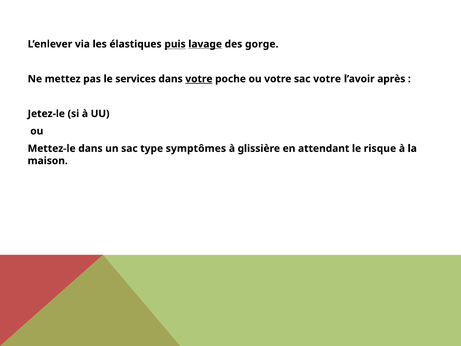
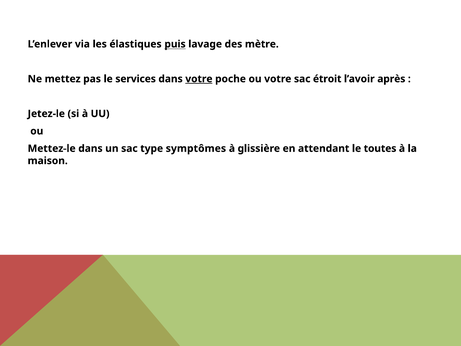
lavage underline: present -> none
gorge: gorge -> mètre
sac votre: votre -> étroit
risque: risque -> toutes
